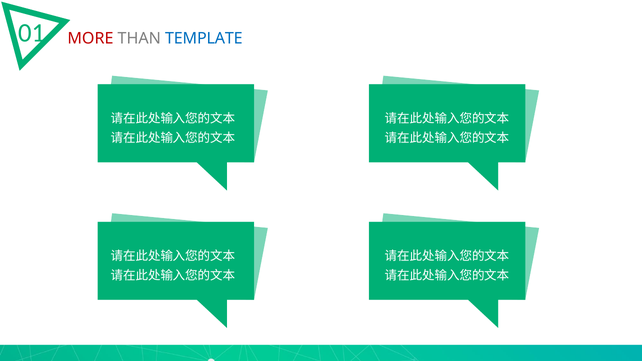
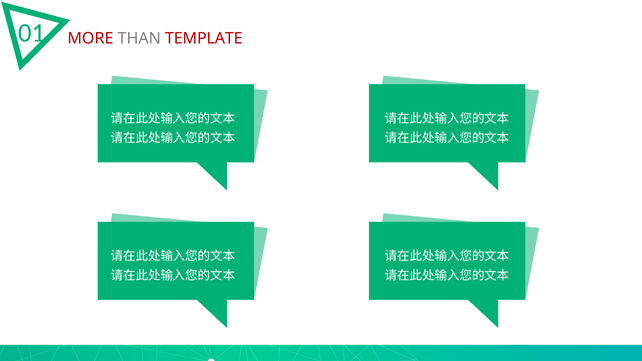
TEMPLATE colour: blue -> red
